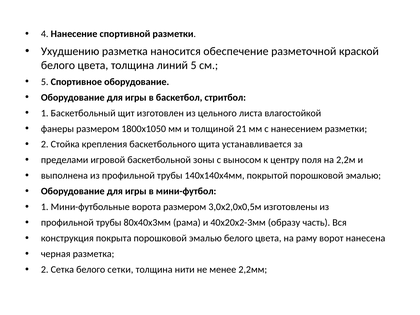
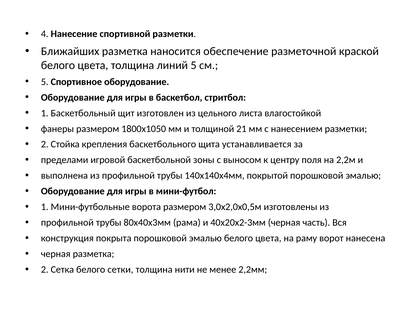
Ухудшению: Ухудшению -> Ближайших
40х20х2-3мм образу: образу -> черная
